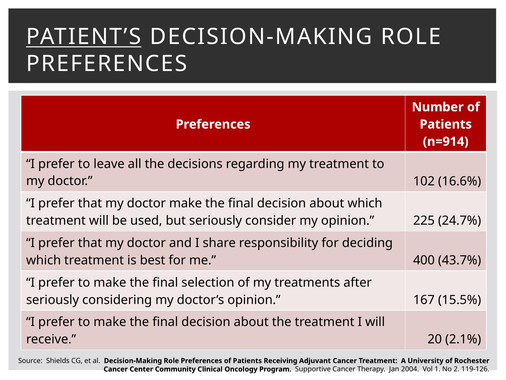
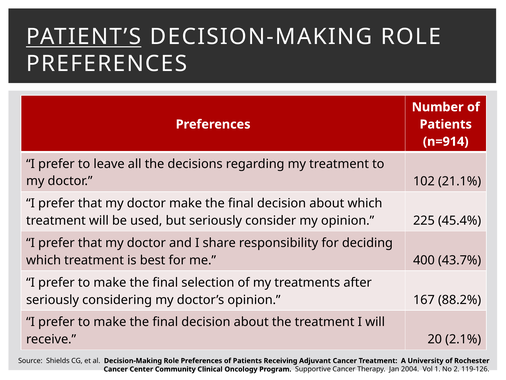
16.6%: 16.6% -> 21.1%
24.7%: 24.7% -> 45.4%
15.5%: 15.5% -> 88.2%
